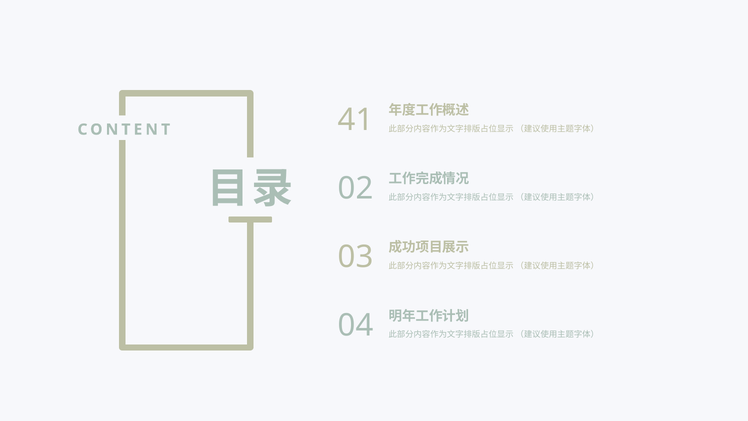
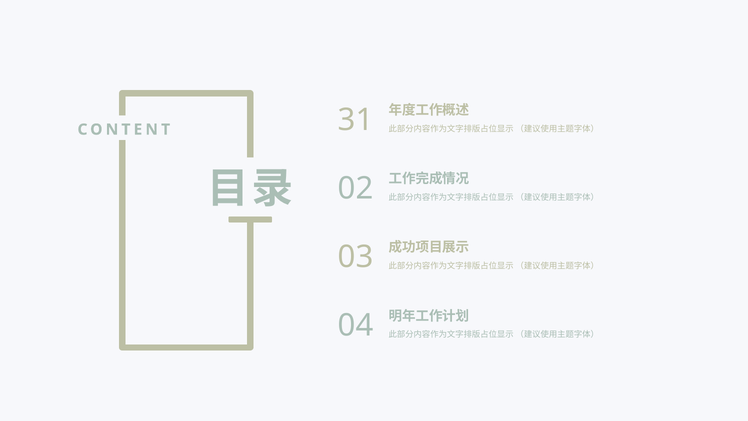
41: 41 -> 31
